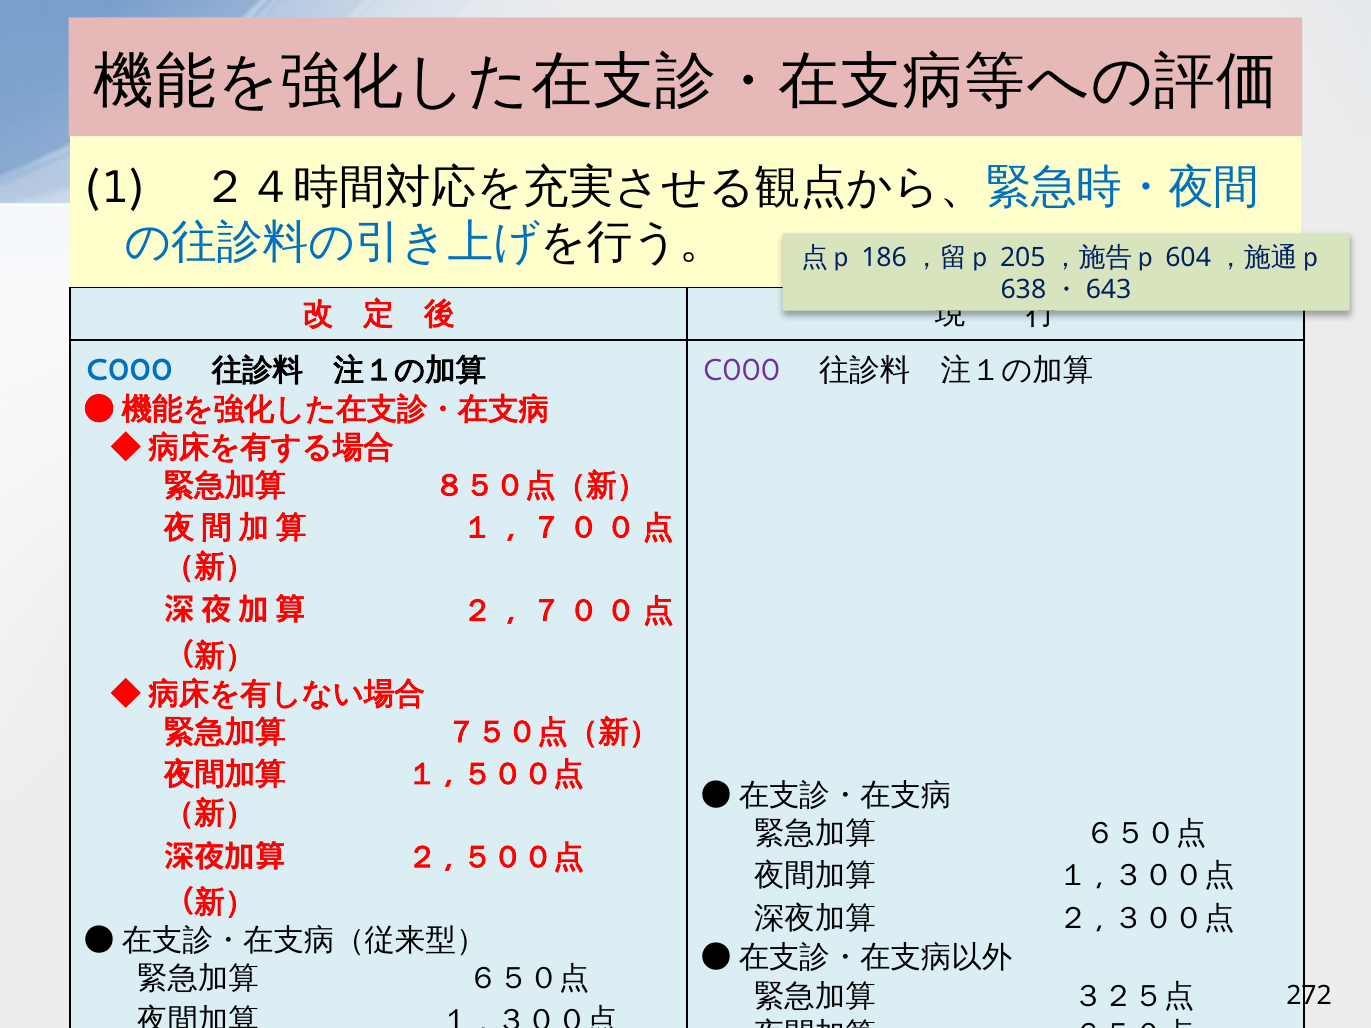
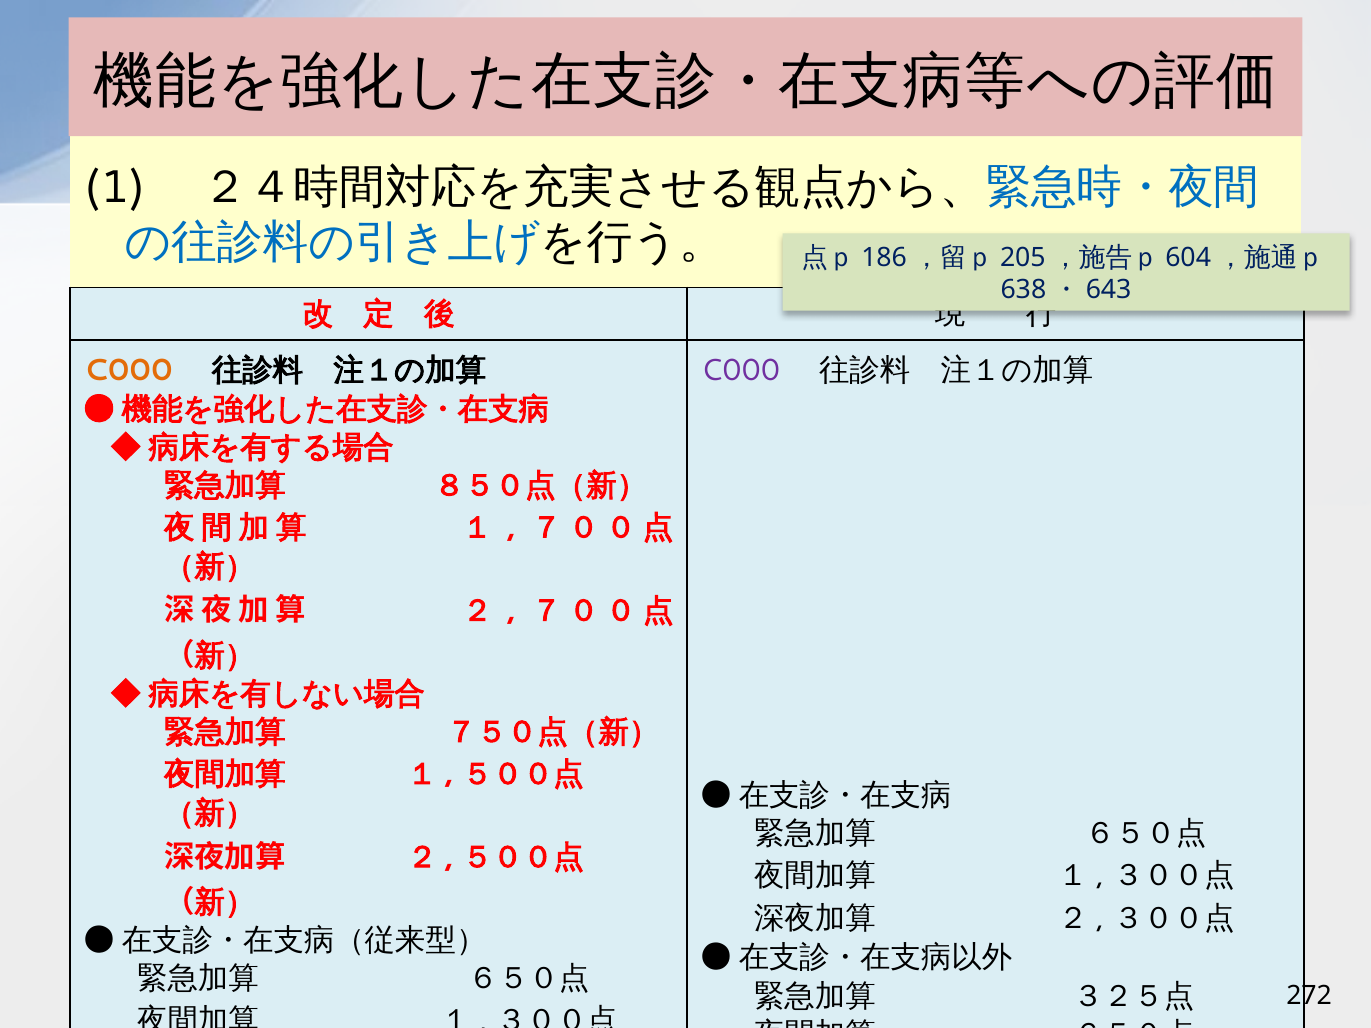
C000 at (128, 370) colour: blue -> orange
